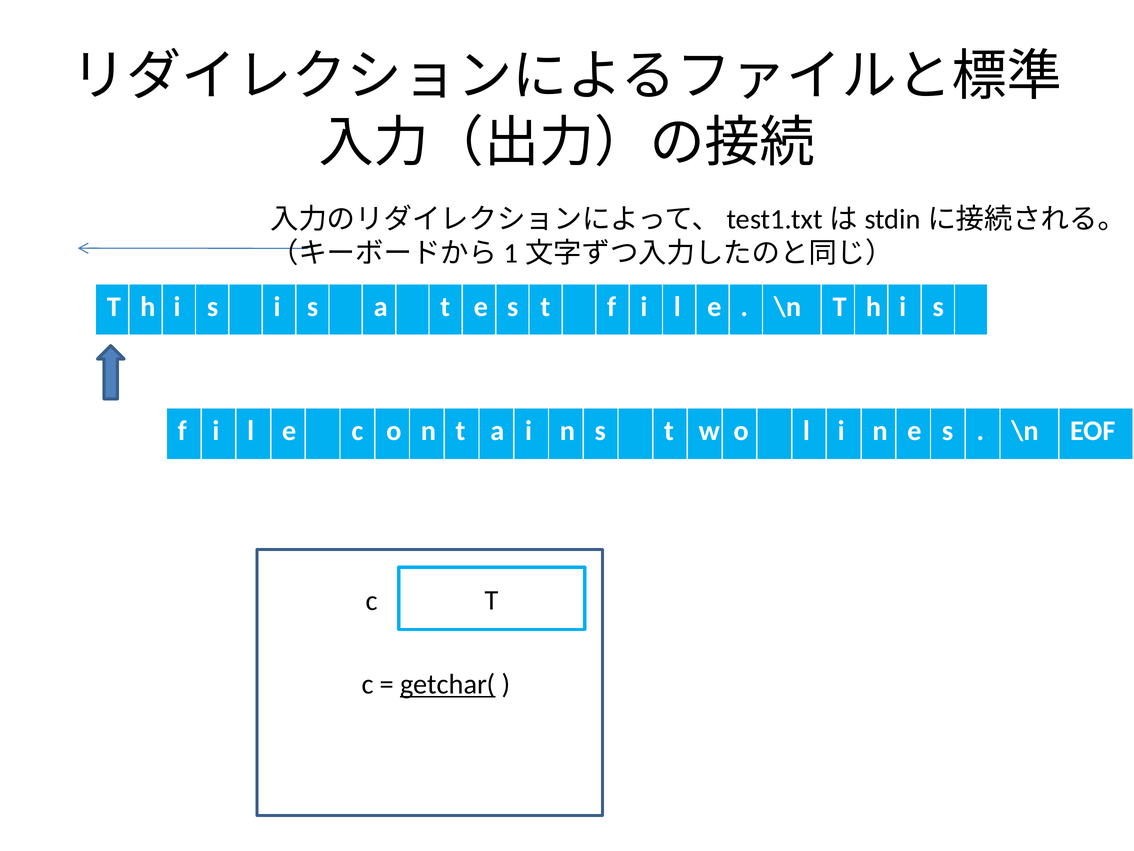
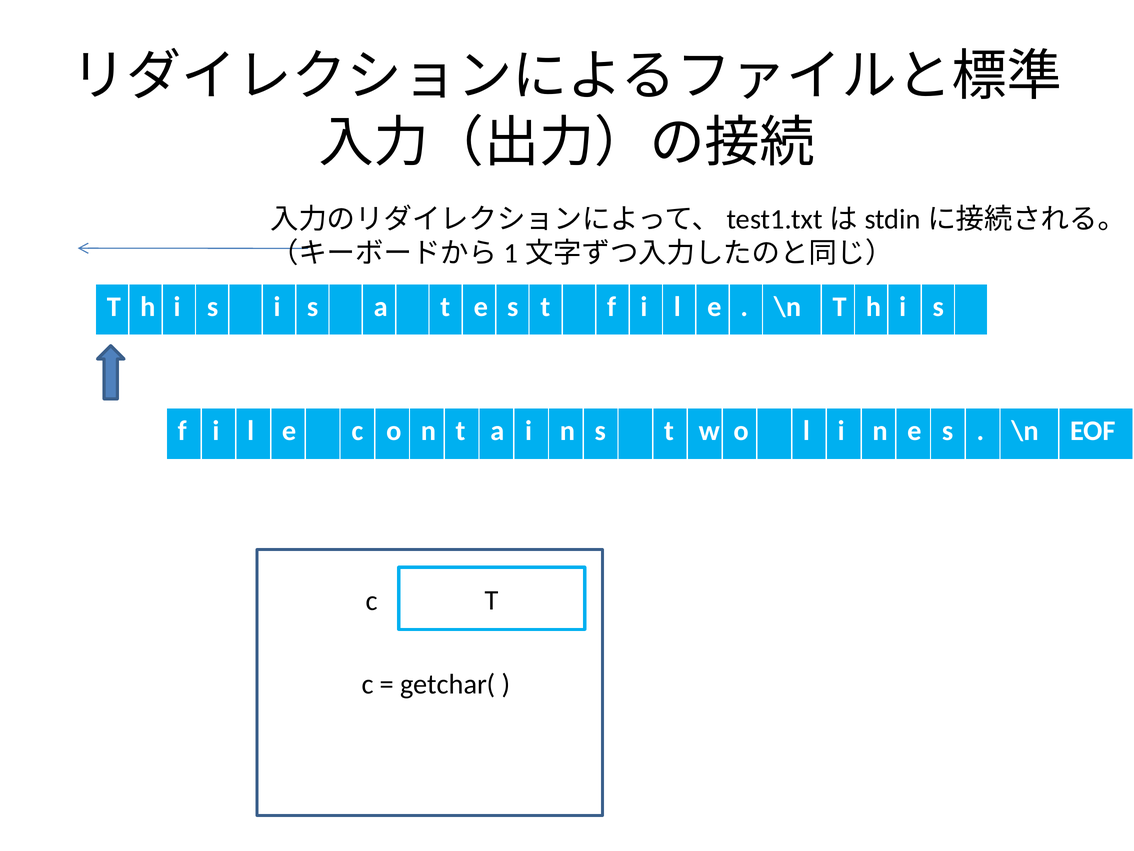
getchar( underline: present -> none
